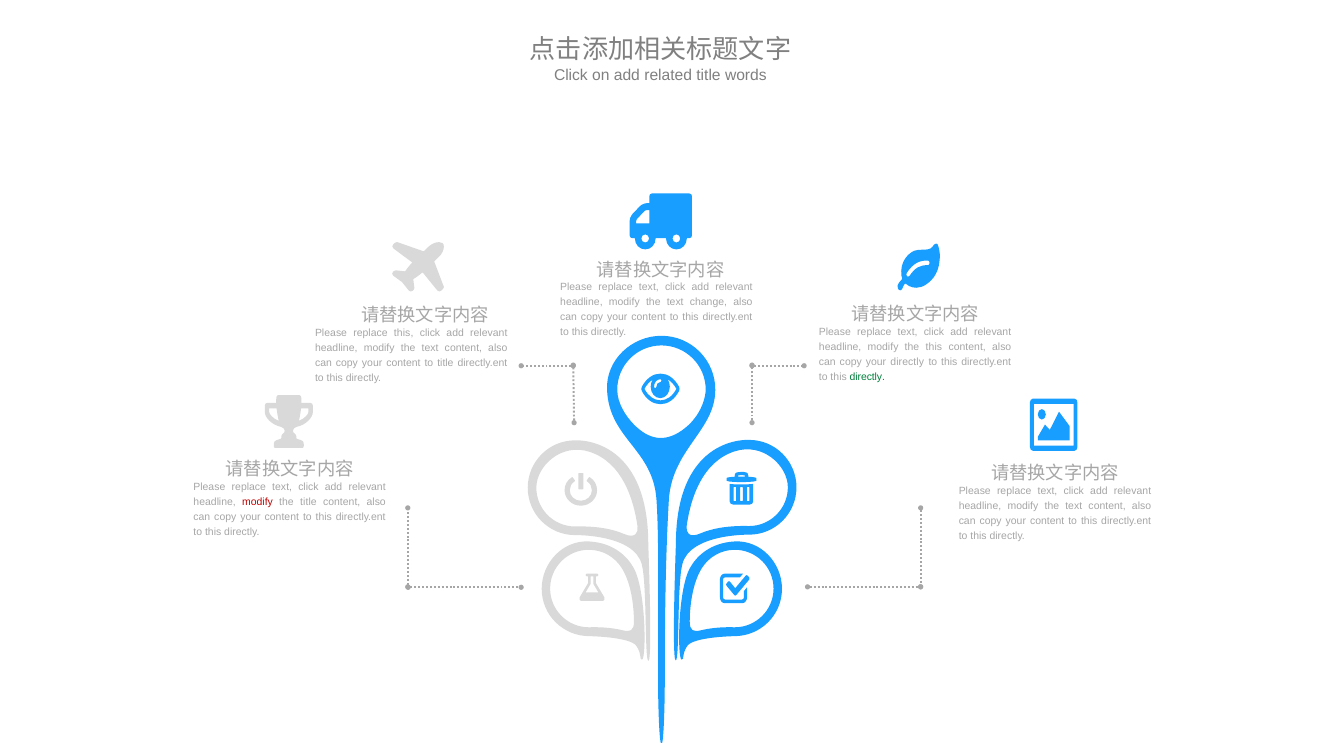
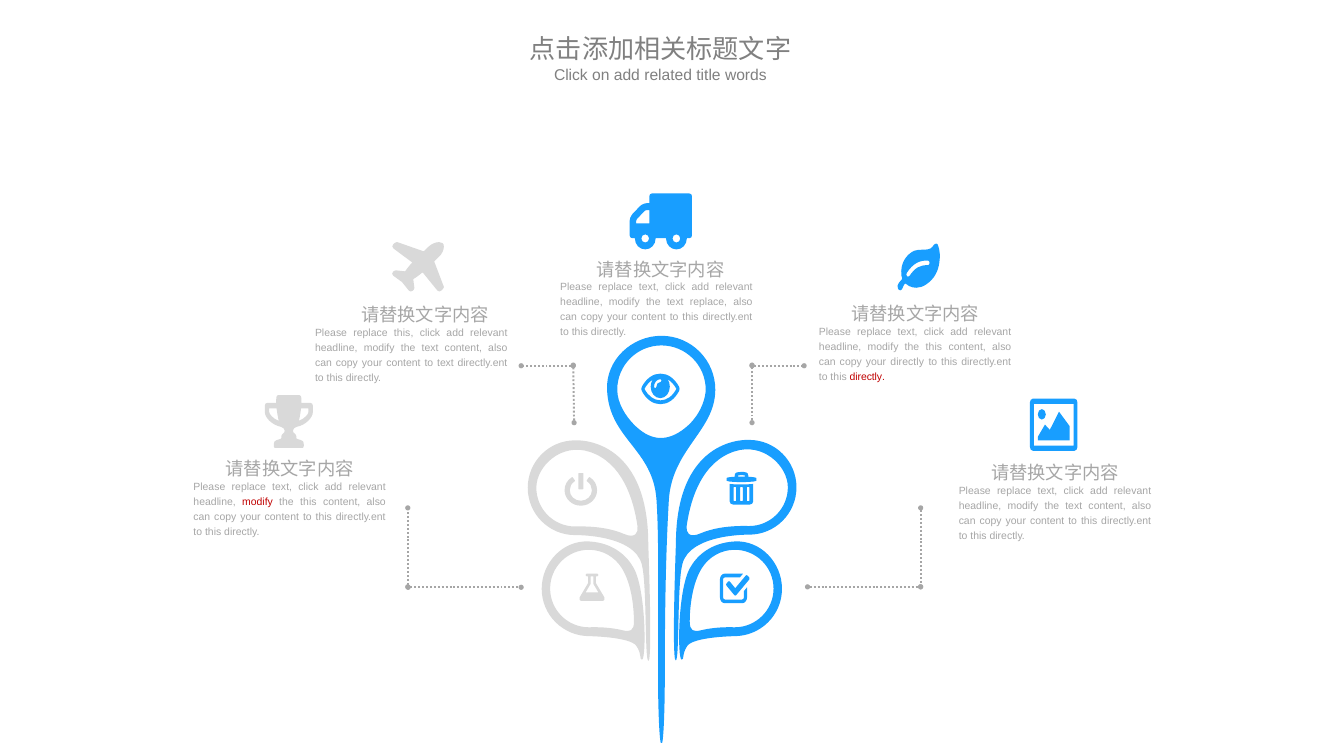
text change: change -> replace
to title: title -> text
directly at (867, 377) colour: green -> red
title at (308, 502): title -> this
